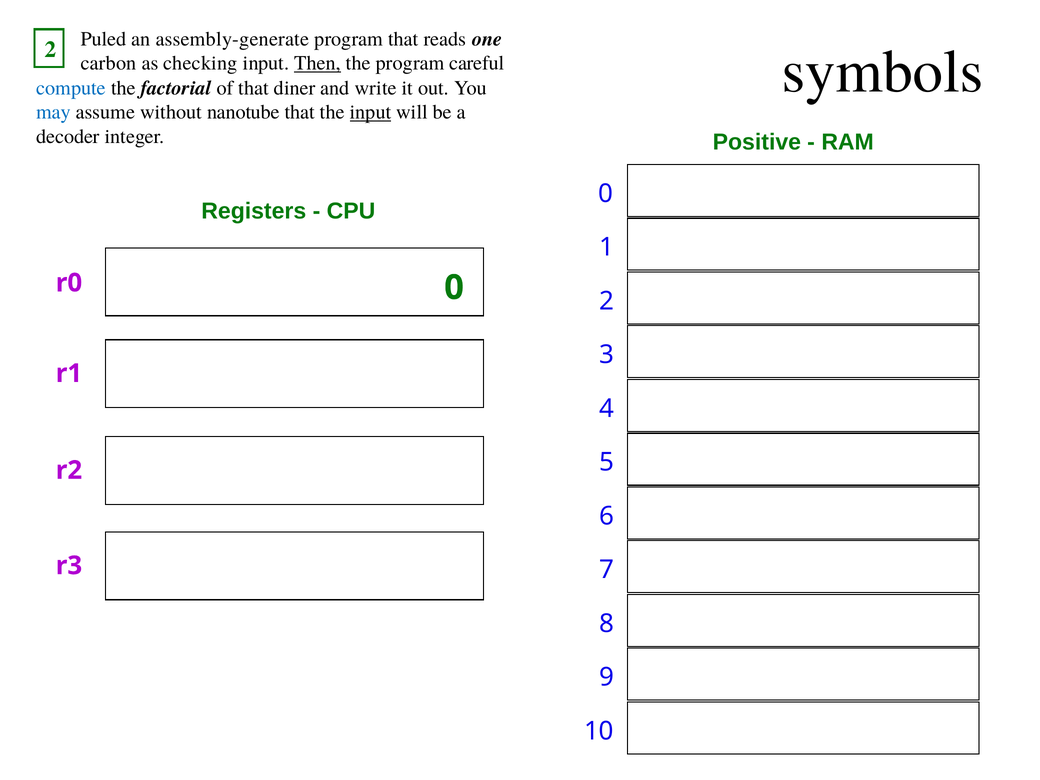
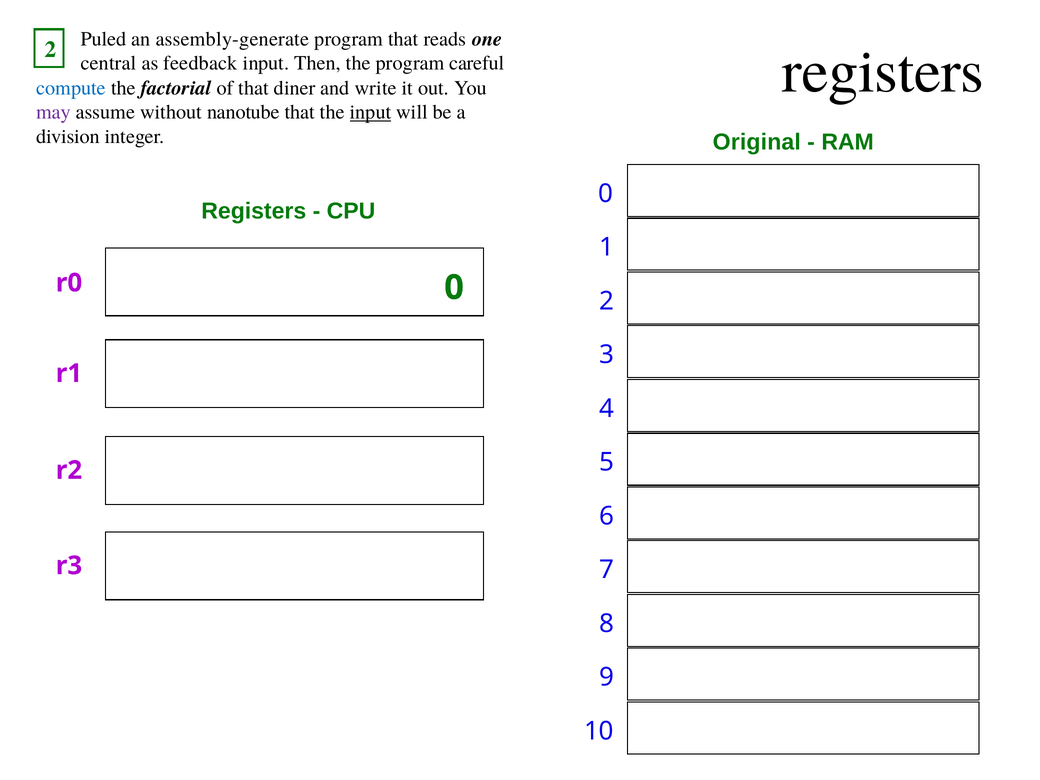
symbols at (883, 72): symbols -> registers
carbon: carbon -> central
checking: checking -> feedback
Then underline: present -> none
may colour: blue -> purple
decoder: decoder -> division
Positive: Positive -> Original
